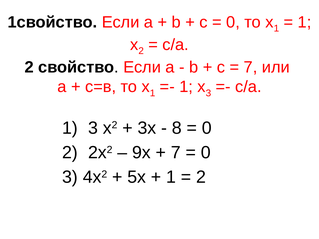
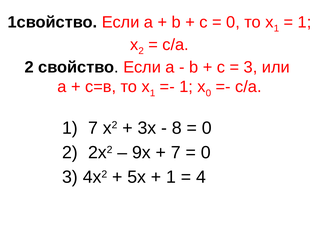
7 at (250, 67): 7 -> 3
3 at (208, 93): 3 -> 0
1 3: 3 -> 7
2 at (201, 177): 2 -> 4
